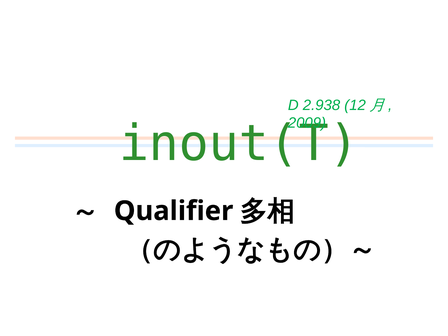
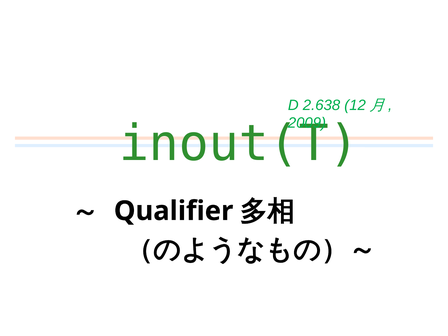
2.938: 2.938 -> 2.638
